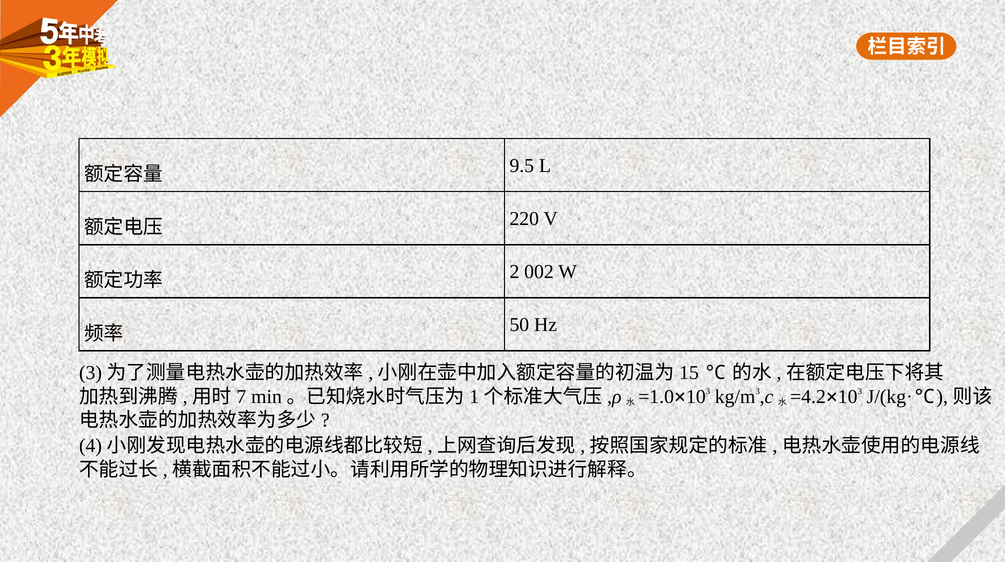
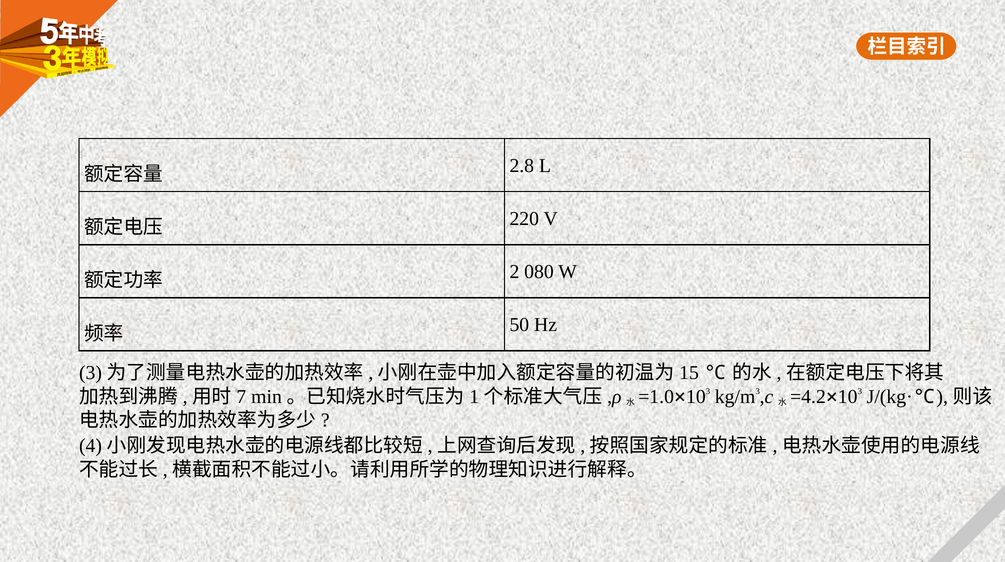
9.5: 9.5 -> 2.8
002: 002 -> 080
